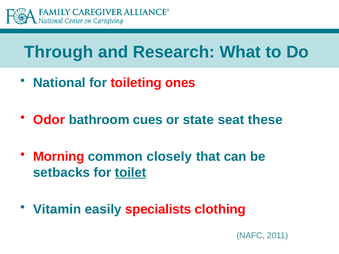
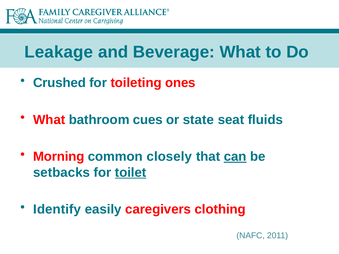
Through: Through -> Leakage
Research: Research -> Beverage
National: National -> Crushed
Odor at (49, 120): Odor -> What
these: these -> fluids
can underline: none -> present
Vitamin: Vitamin -> Identify
specialists: specialists -> caregivers
